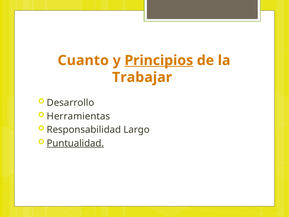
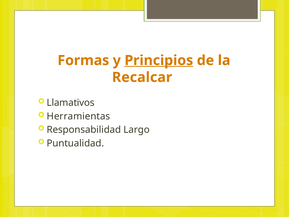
Cuanto: Cuanto -> Formas
Trabajar: Trabajar -> Recalcar
Desarrollo: Desarrollo -> Llamativos
Puntualidad underline: present -> none
